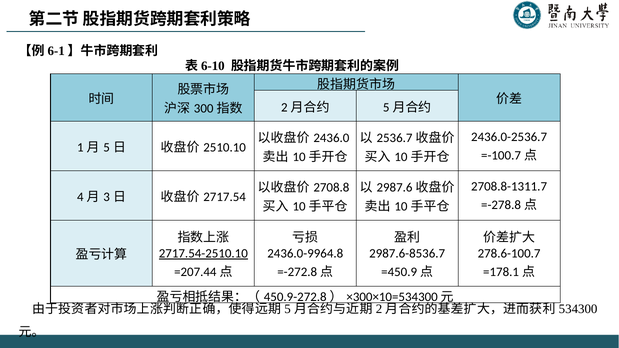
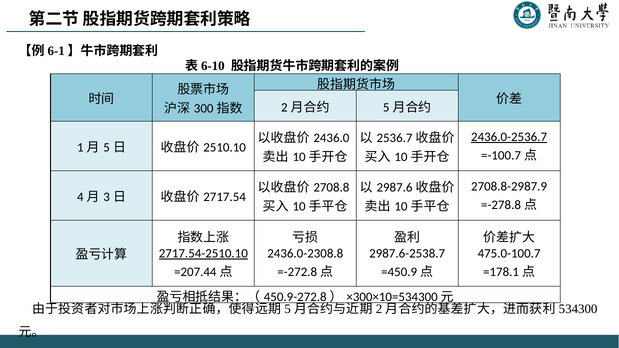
2436.0-2536.7 underline: none -> present
2708.8-1311.7: 2708.8-1311.7 -> 2708.8-2987.9
2436.0-9964.8: 2436.0-9964.8 -> 2436.0-2308.8
2987.6-8536.7: 2987.6-8536.7 -> 2987.6-2538.7
278.6-100.7: 278.6-100.7 -> 475.0-100.7
